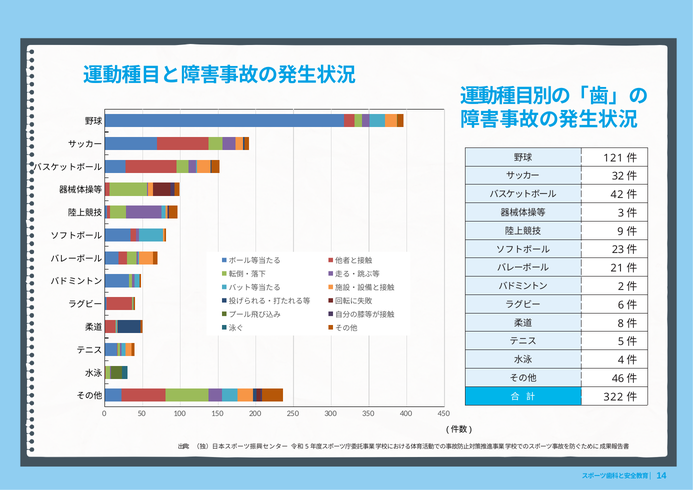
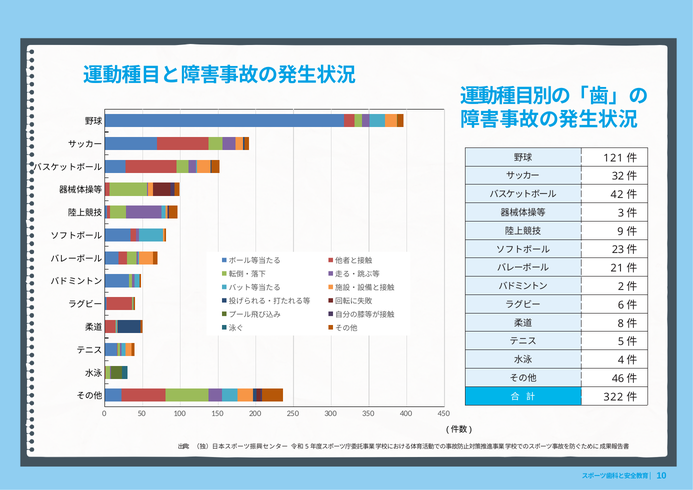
14: 14 -> 10
